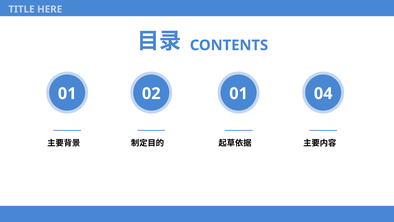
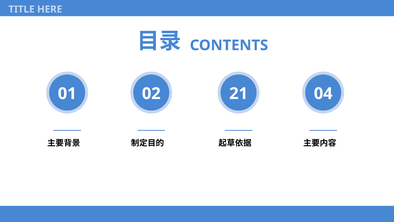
02 01: 01 -> 21
